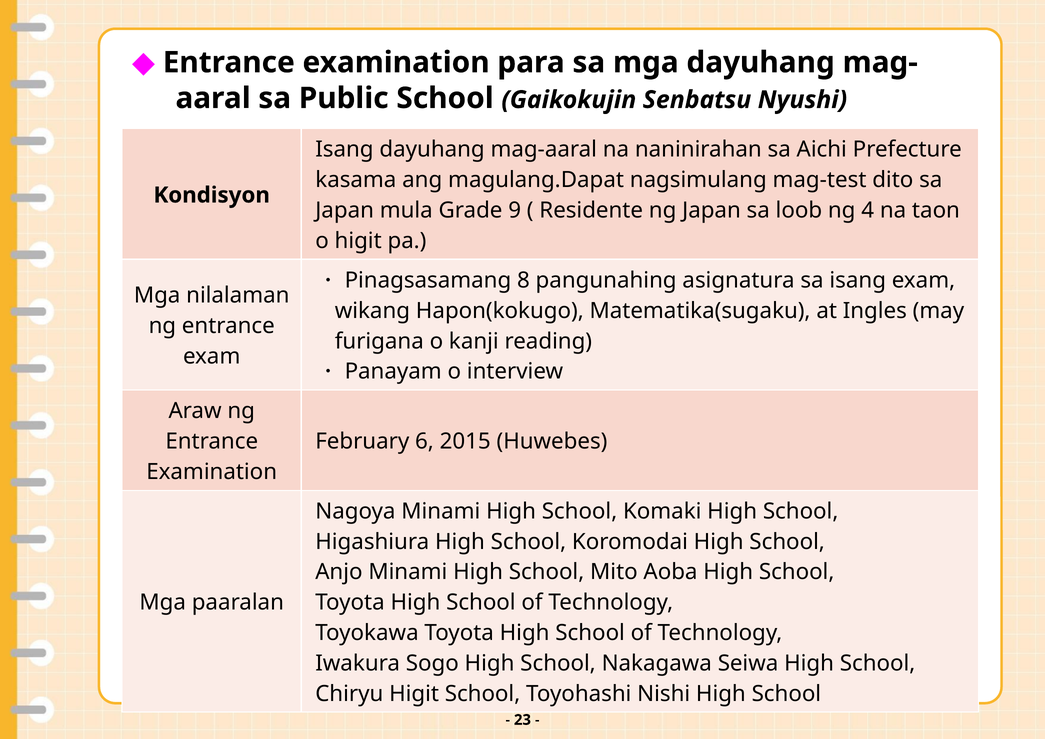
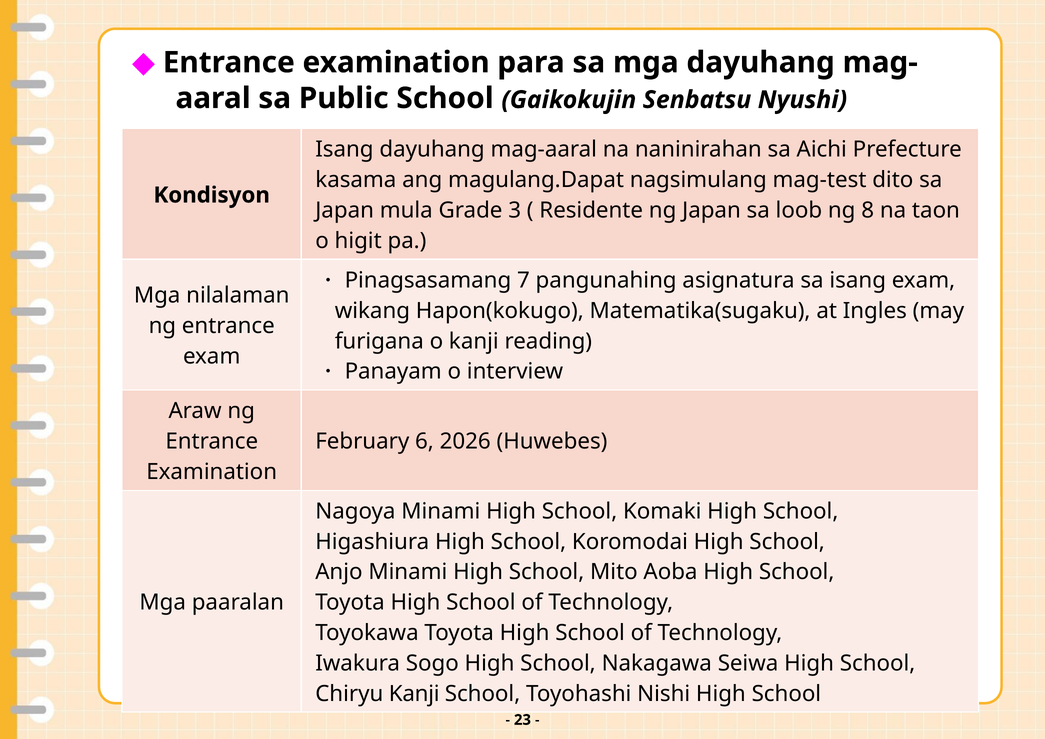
9: 9 -> 3
4: 4 -> 8
8: 8 -> 7
2015: 2015 -> 2026
Chiryu Higit: Higit -> Kanji
